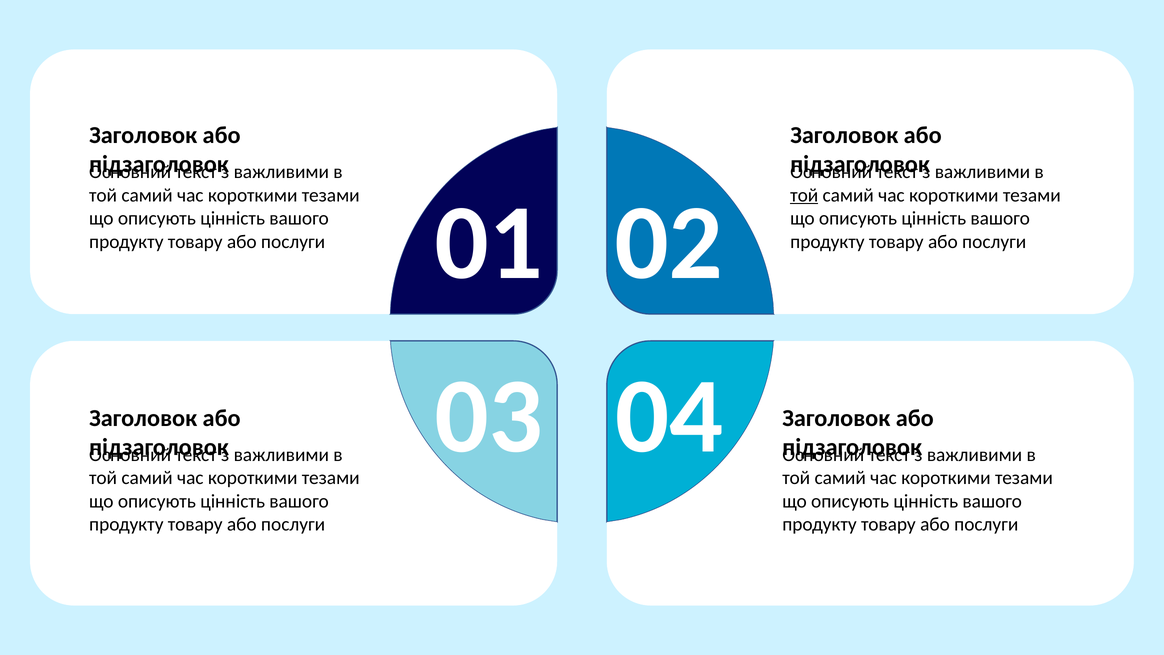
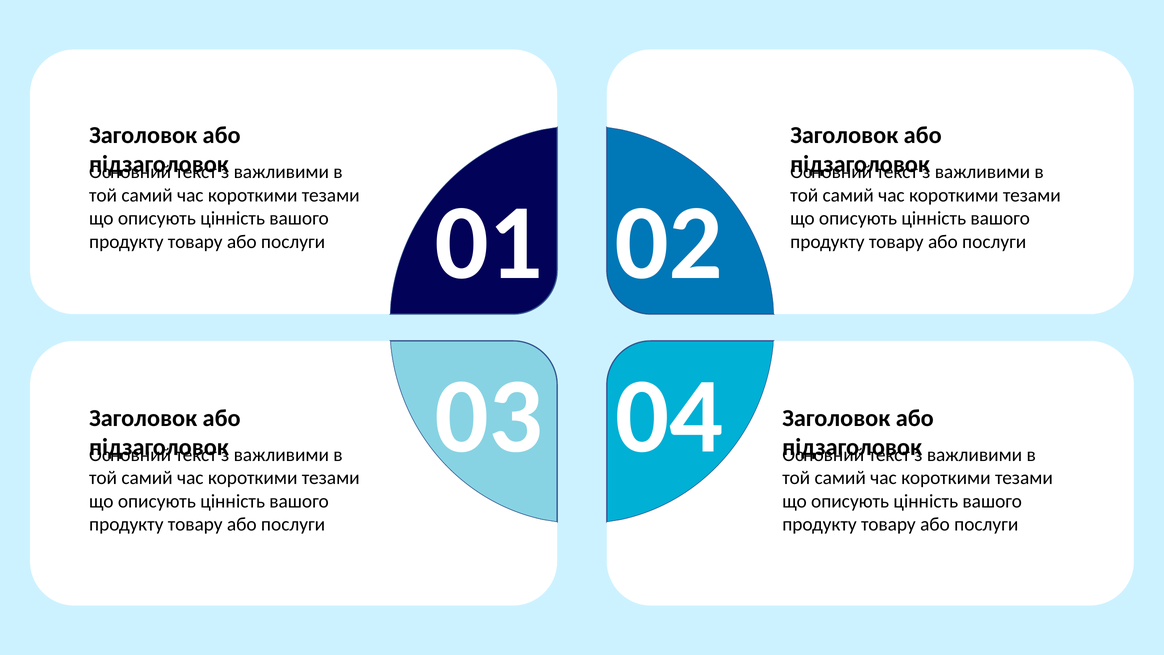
той at (804, 195) underline: present -> none
